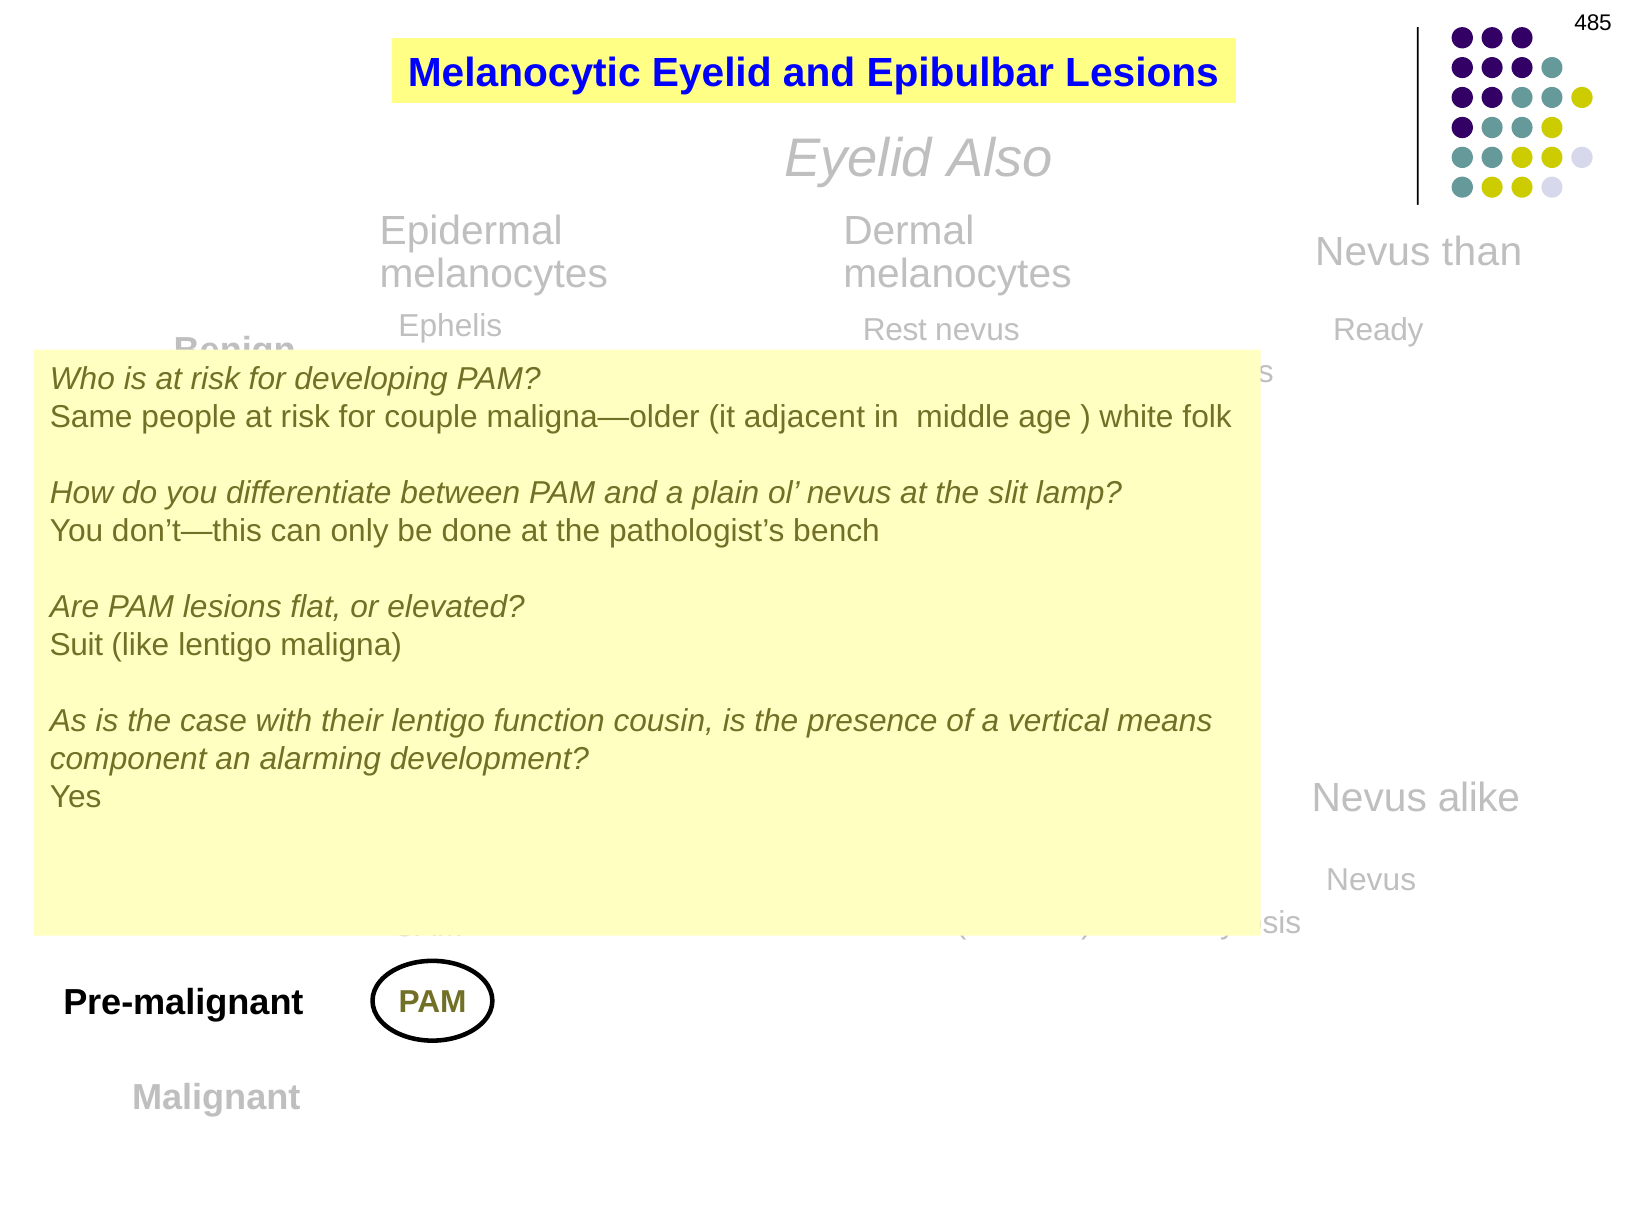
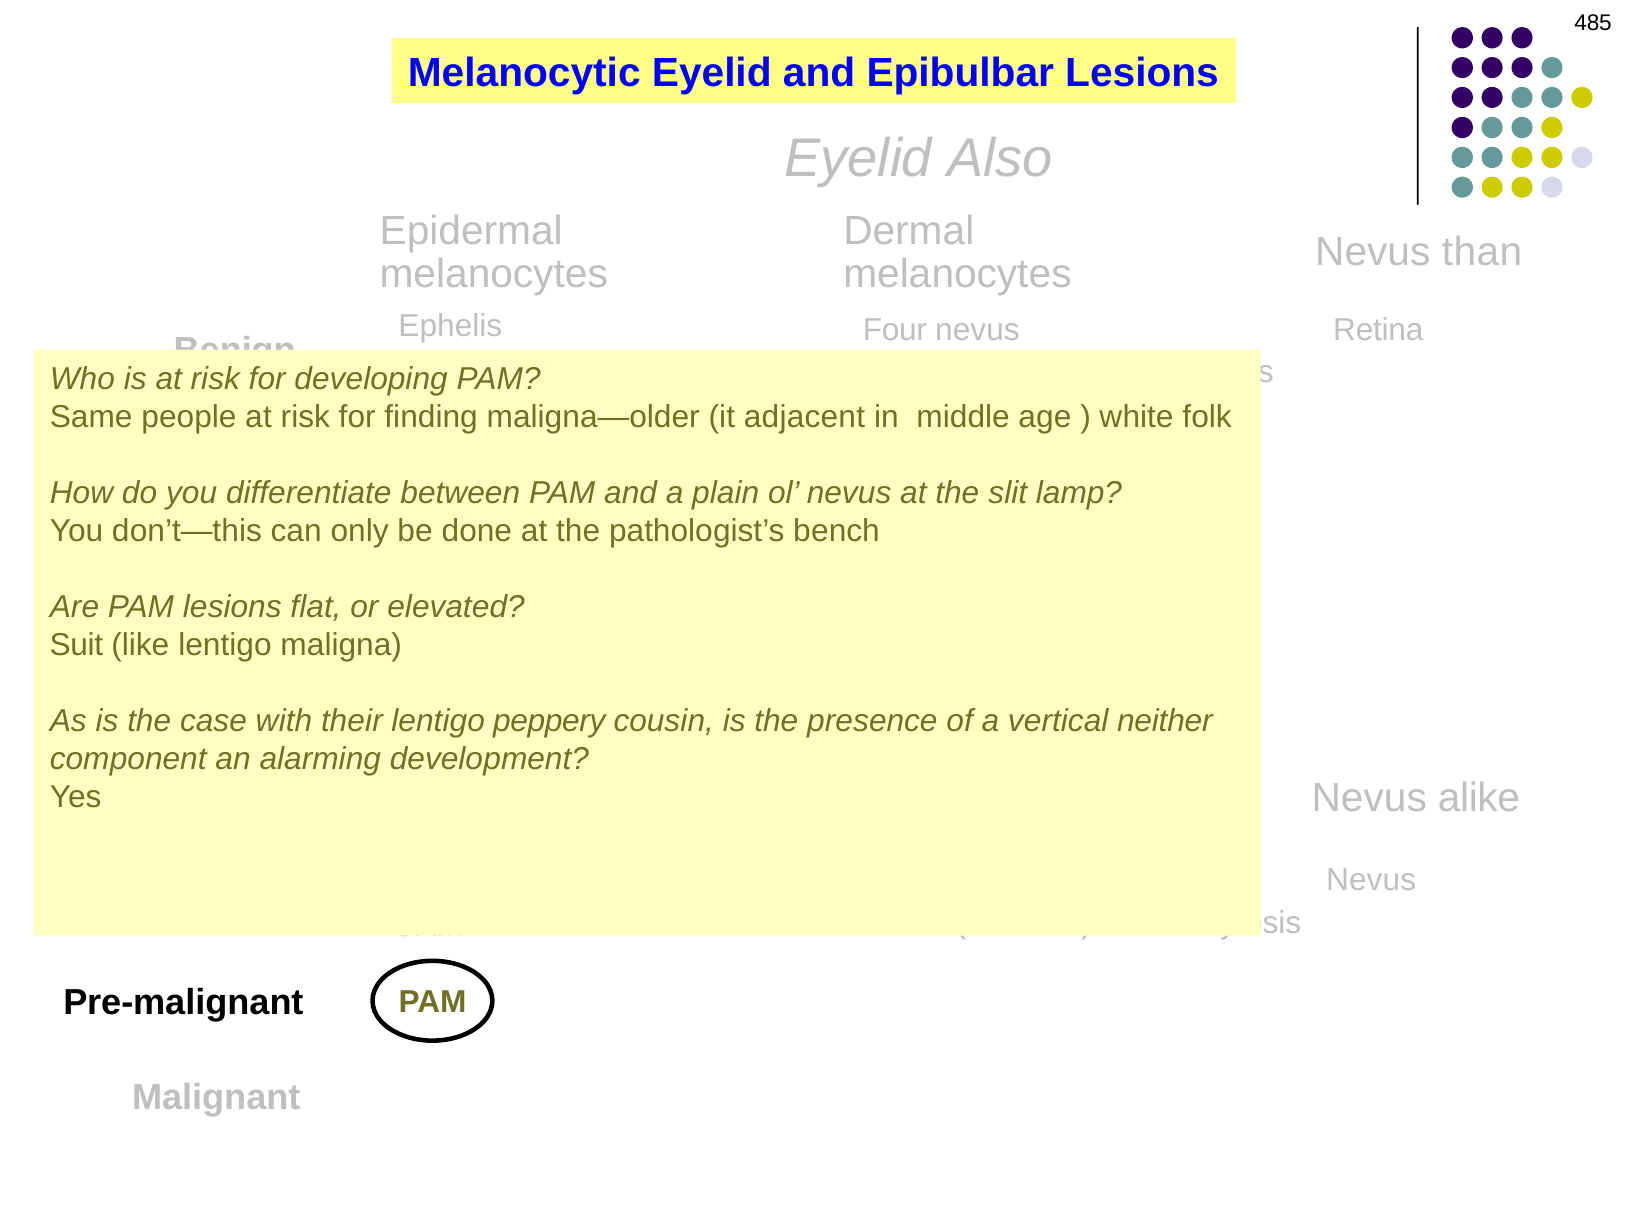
Rest: Rest -> Four
Ready: Ready -> Retina
couple: couple -> finding
function: function -> peppery
means: means -> neither
